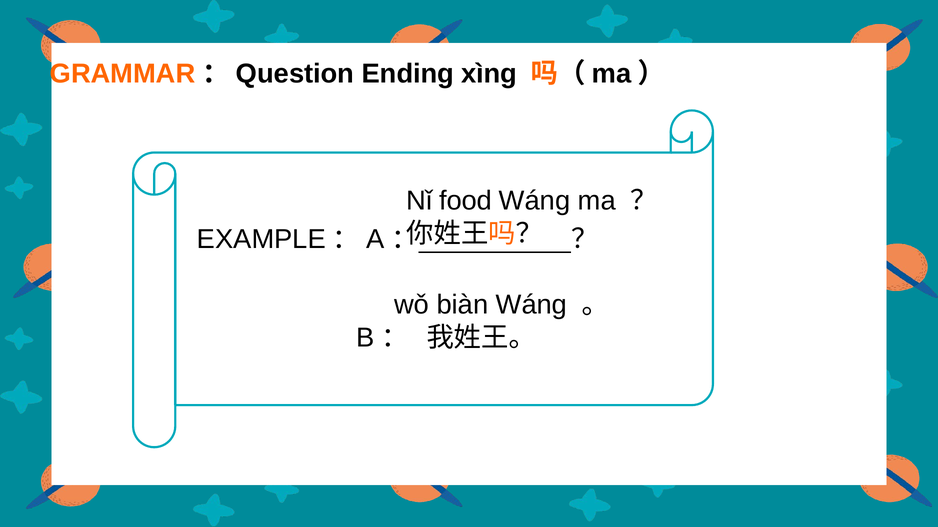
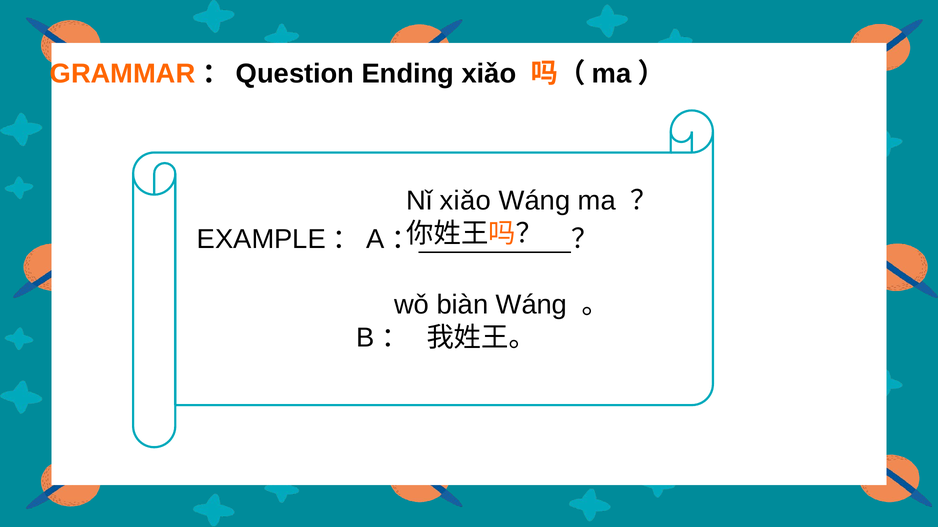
Ending xìng: xìng -> xiǎo
Nǐ food: food -> xiǎo
